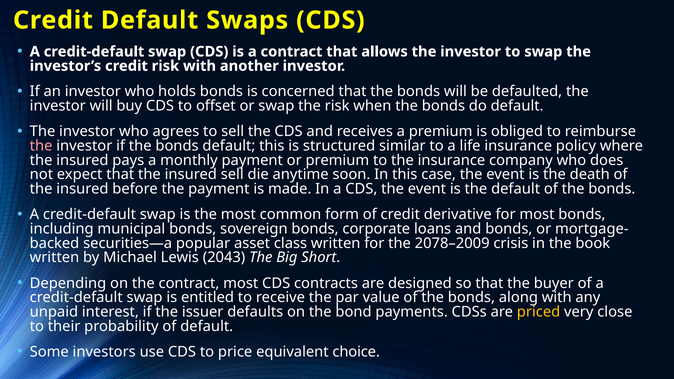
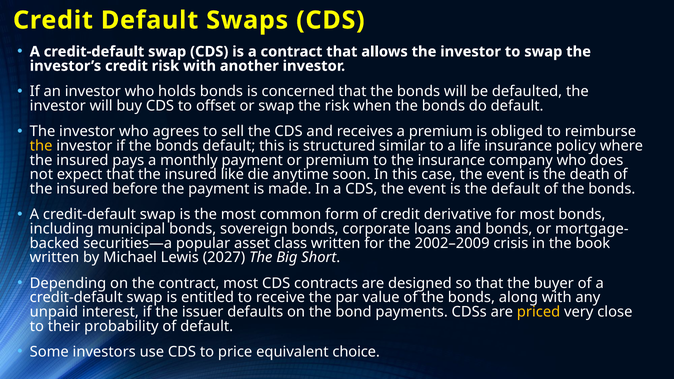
the at (41, 146) colour: pink -> yellow
insured sell: sell -> like
2078–2009: 2078–2009 -> 2002–2009
2043: 2043 -> 2027
